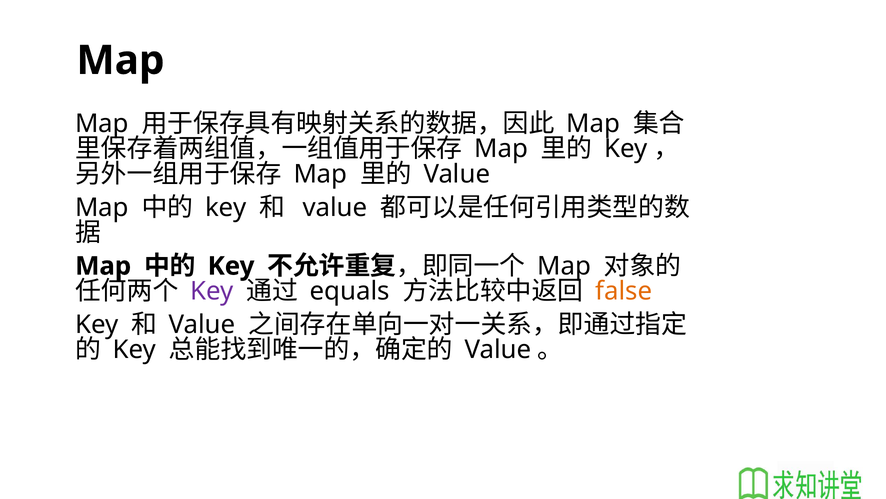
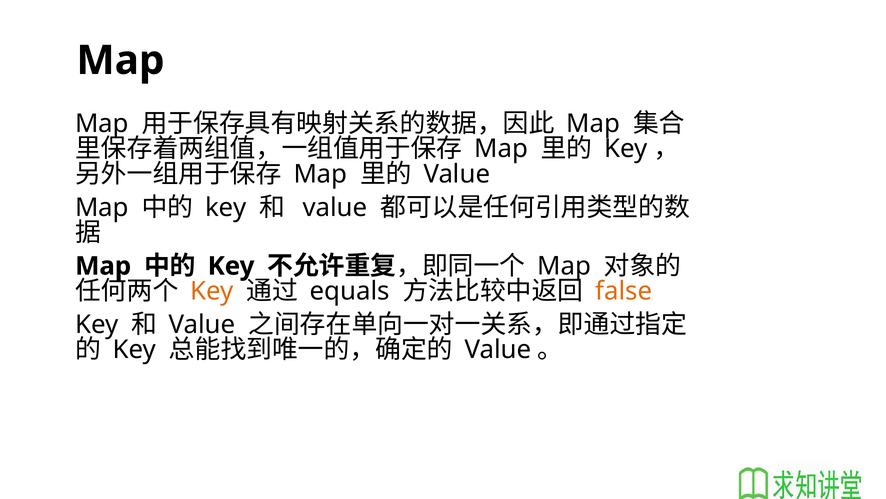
Key at (212, 291) colour: purple -> orange
